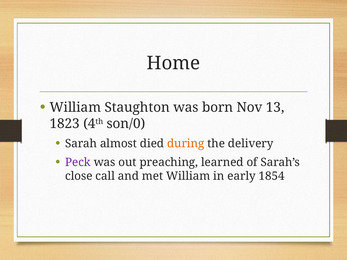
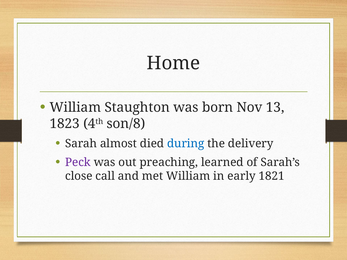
son/0: son/0 -> son/8
during colour: orange -> blue
1854: 1854 -> 1821
